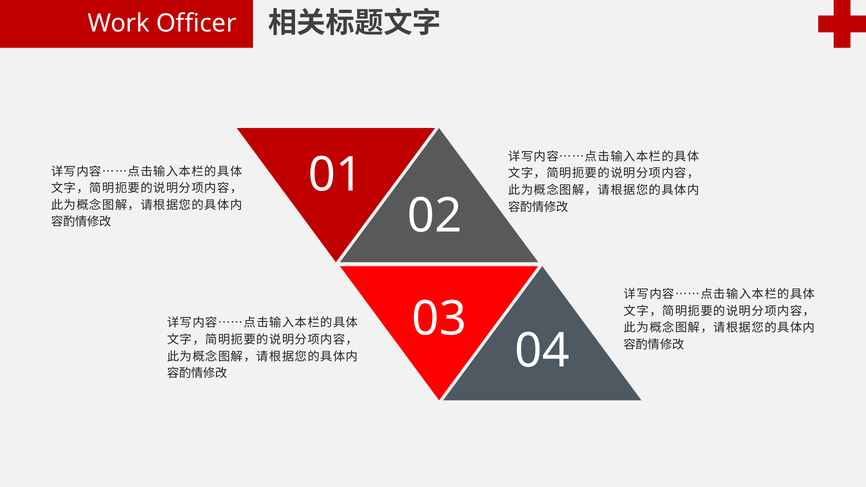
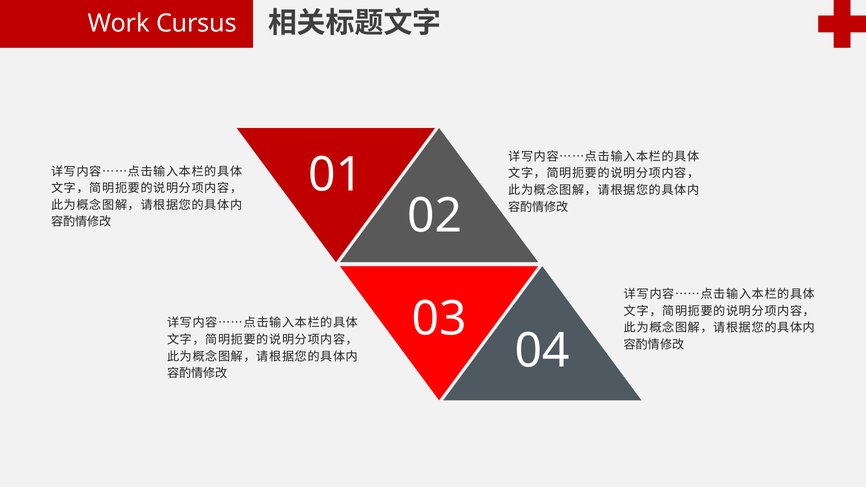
Officer: Officer -> Cursus
